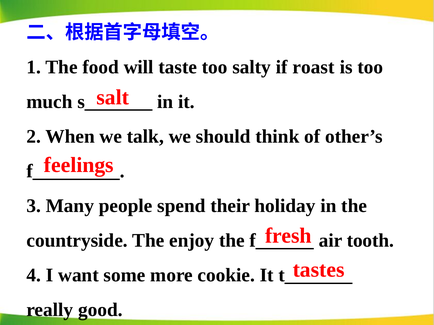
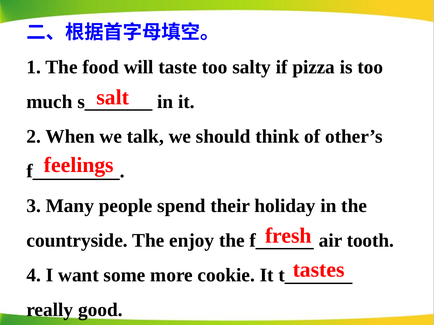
roast: roast -> pizza
